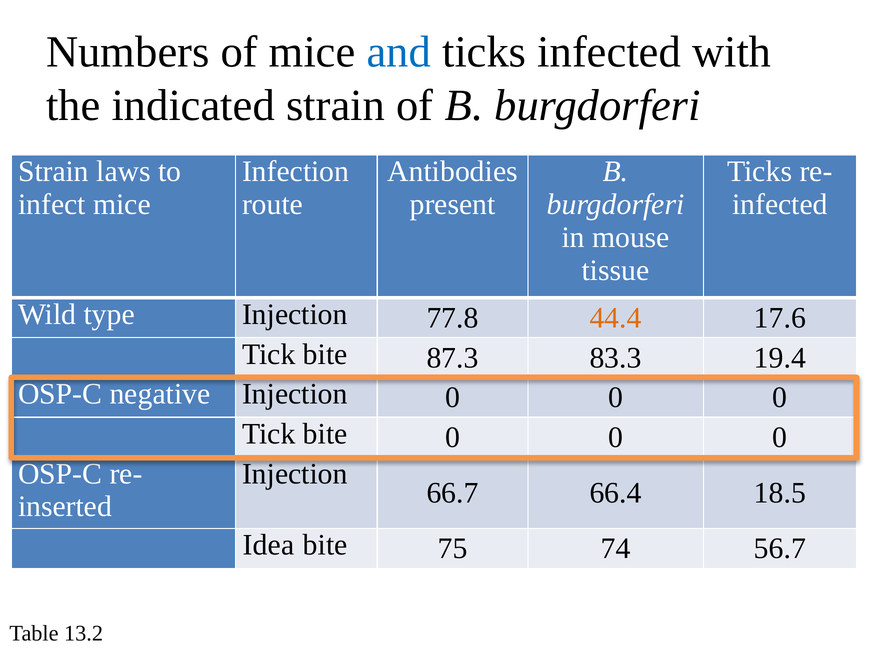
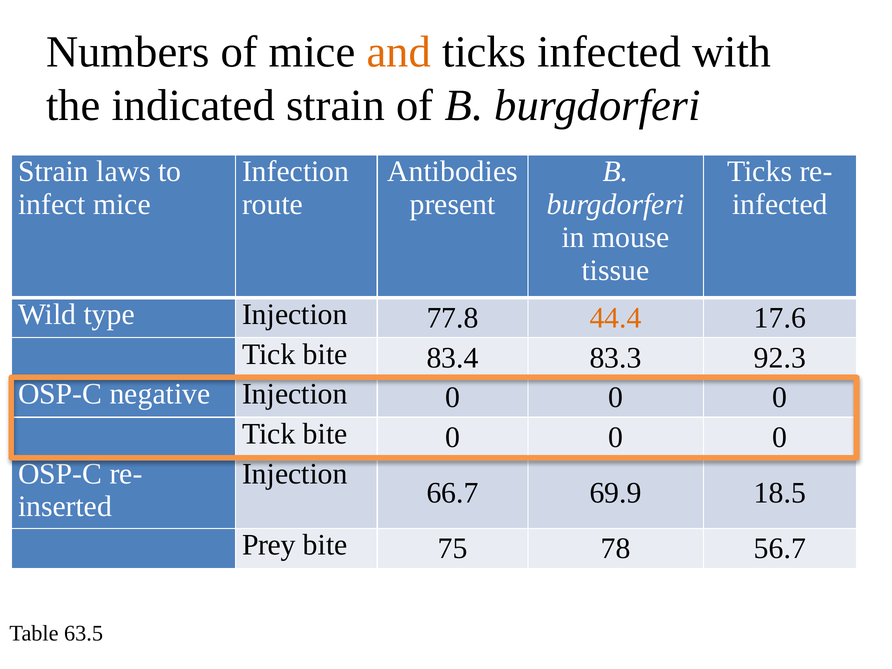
and colour: blue -> orange
87.3: 87.3 -> 83.4
19.4: 19.4 -> 92.3
66.4: 66.4 -> 69.9
Idea: Idea -> Prey
74: 74 -> 78
13.2: 13.2 -> 63.5
